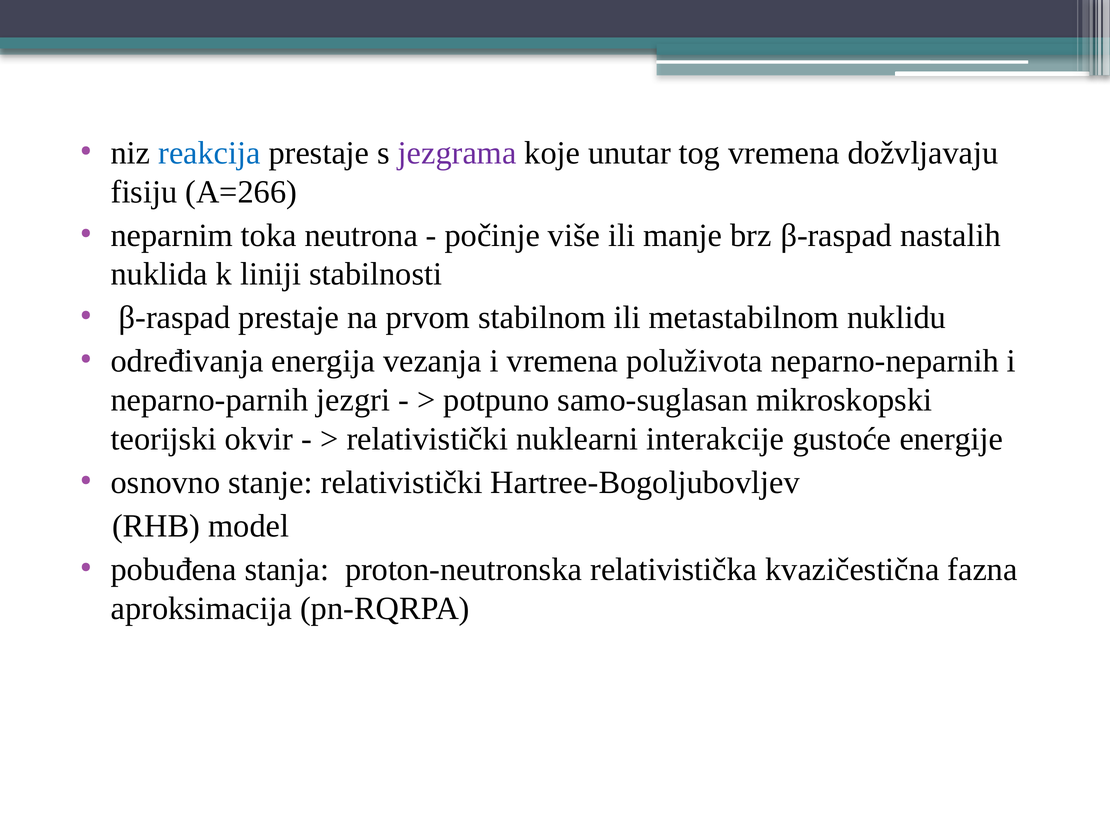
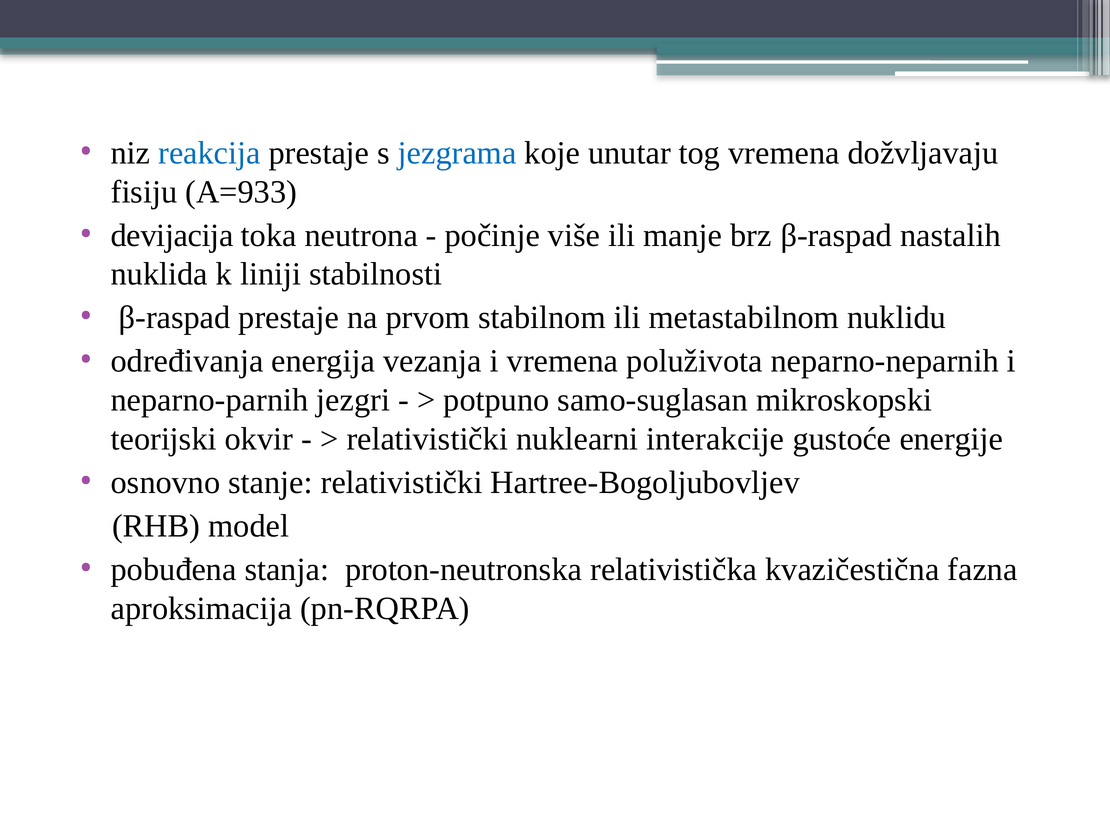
jezgrama colour: purple -> blue
A=266: A=266 -> A=933
neparnim: neparnim -> devijacija
